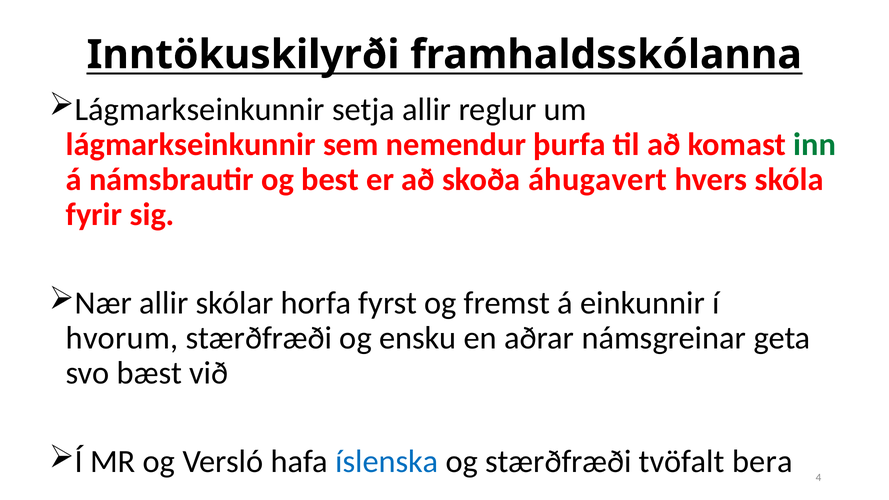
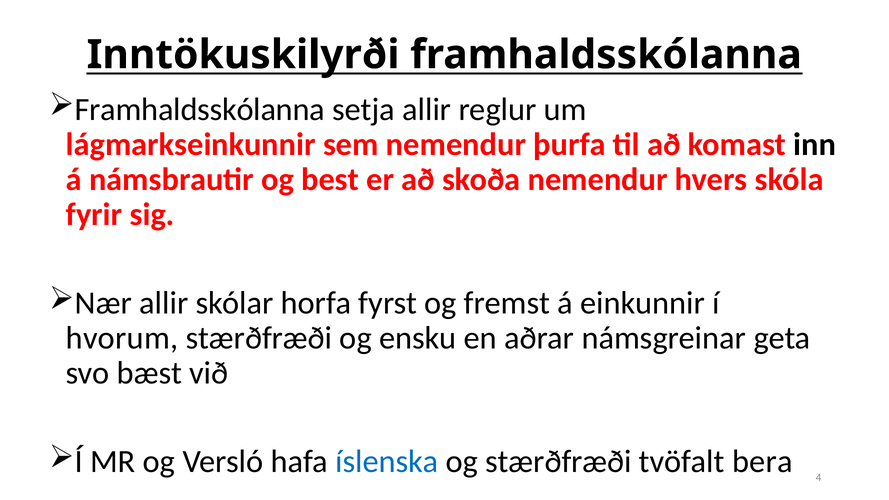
Lágmarkseinkunnir at (200, 110): Lágmarkseinkunnir -> Framhaldsskólanna
inn colour: green -> black
skoða áhugavert: áhugavert -> nemendur
